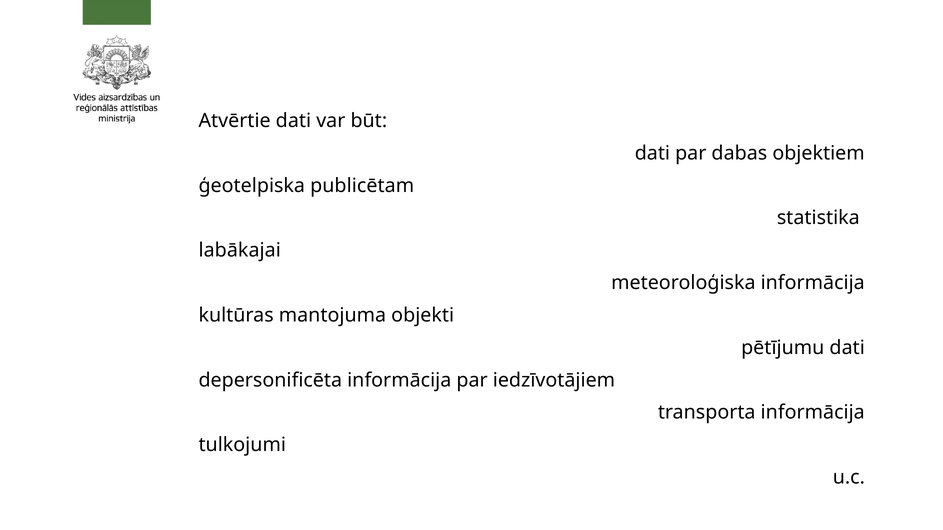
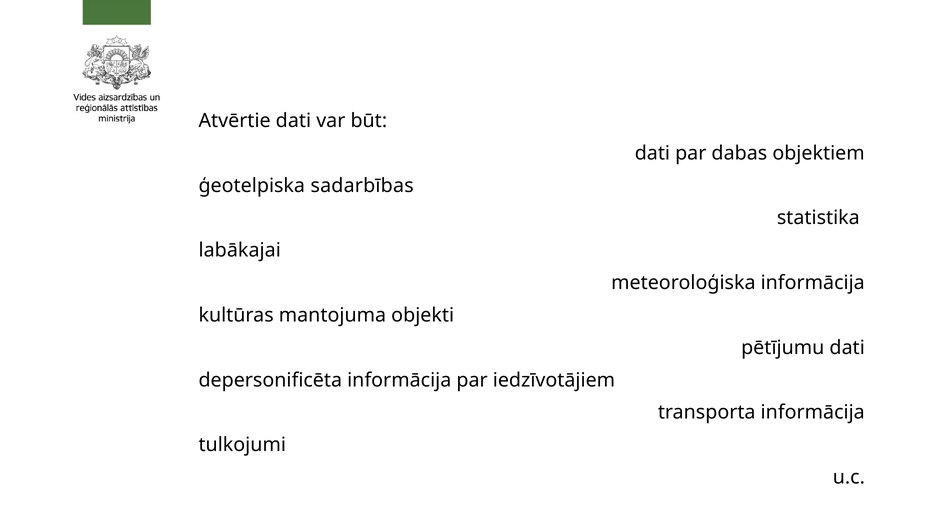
publicētam: publicētam -> sadarbības
